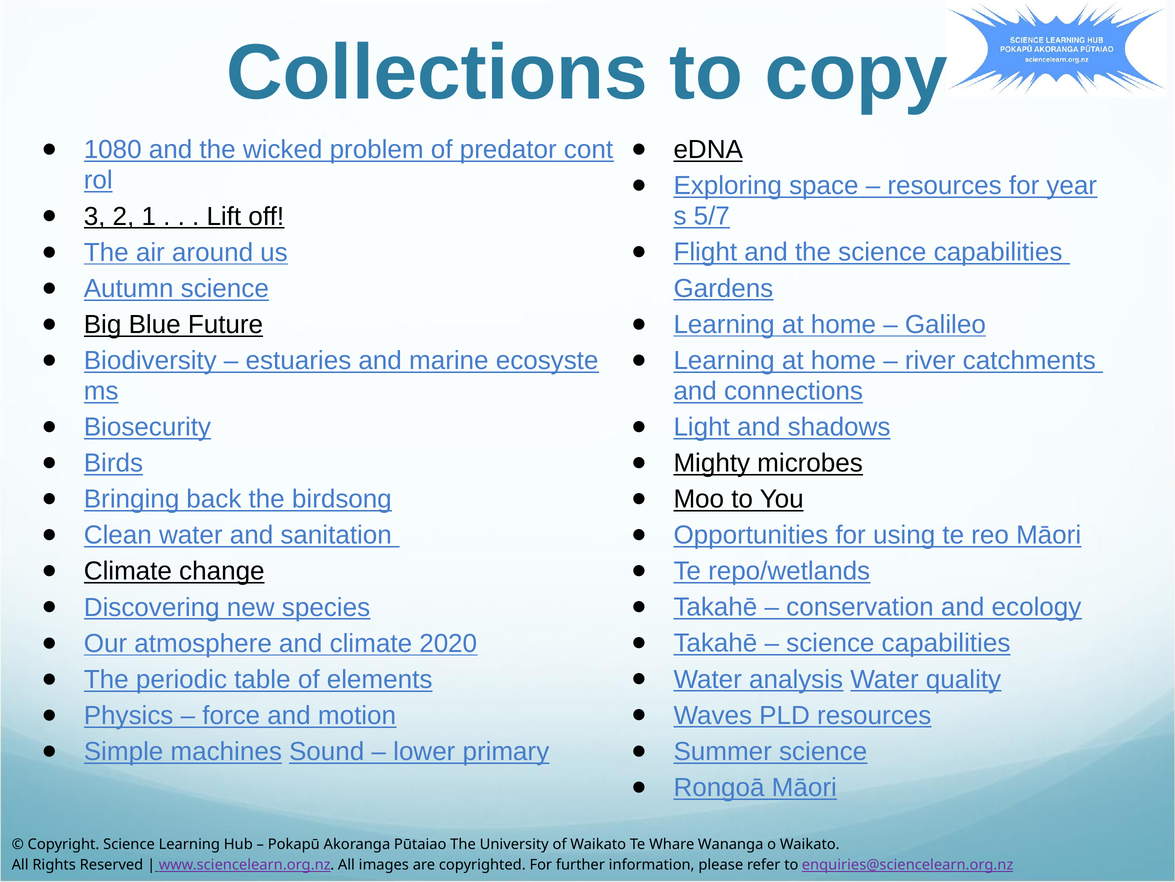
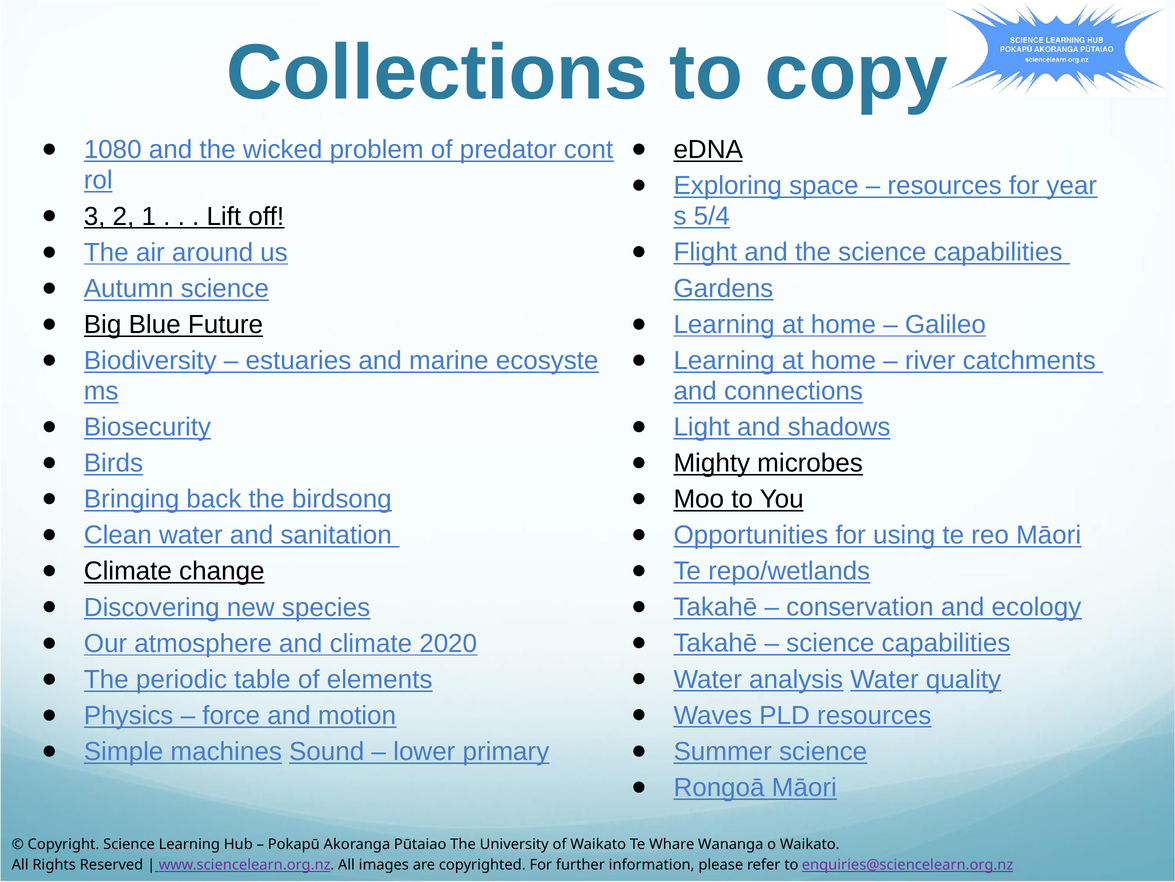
5/7: 5/7 -> 5/4
